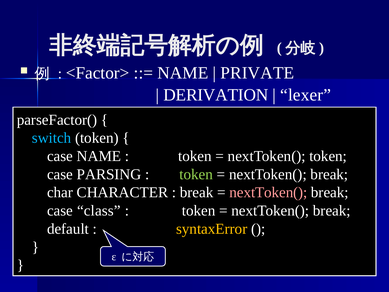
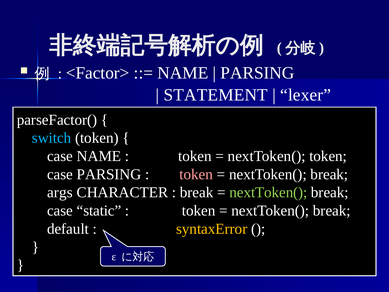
PRIVATE at (257, 73): PRIVATE -> PARSING
DERIVATION: DERIVATION -> STATEMENT
token at (196, 174) colour: light green -> pink
char: char -> args
nextToken( at (268, 192) colour: pink -> light green
class: class -> static
